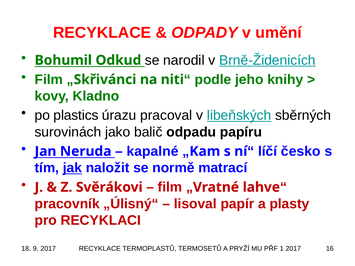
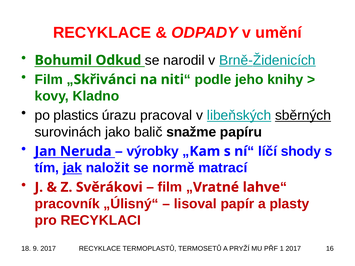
sběrných underline: none -> present
odpadu: odpadu -> snažme
kapalné: kapalné -> výrobky
česko: česko -> shody
